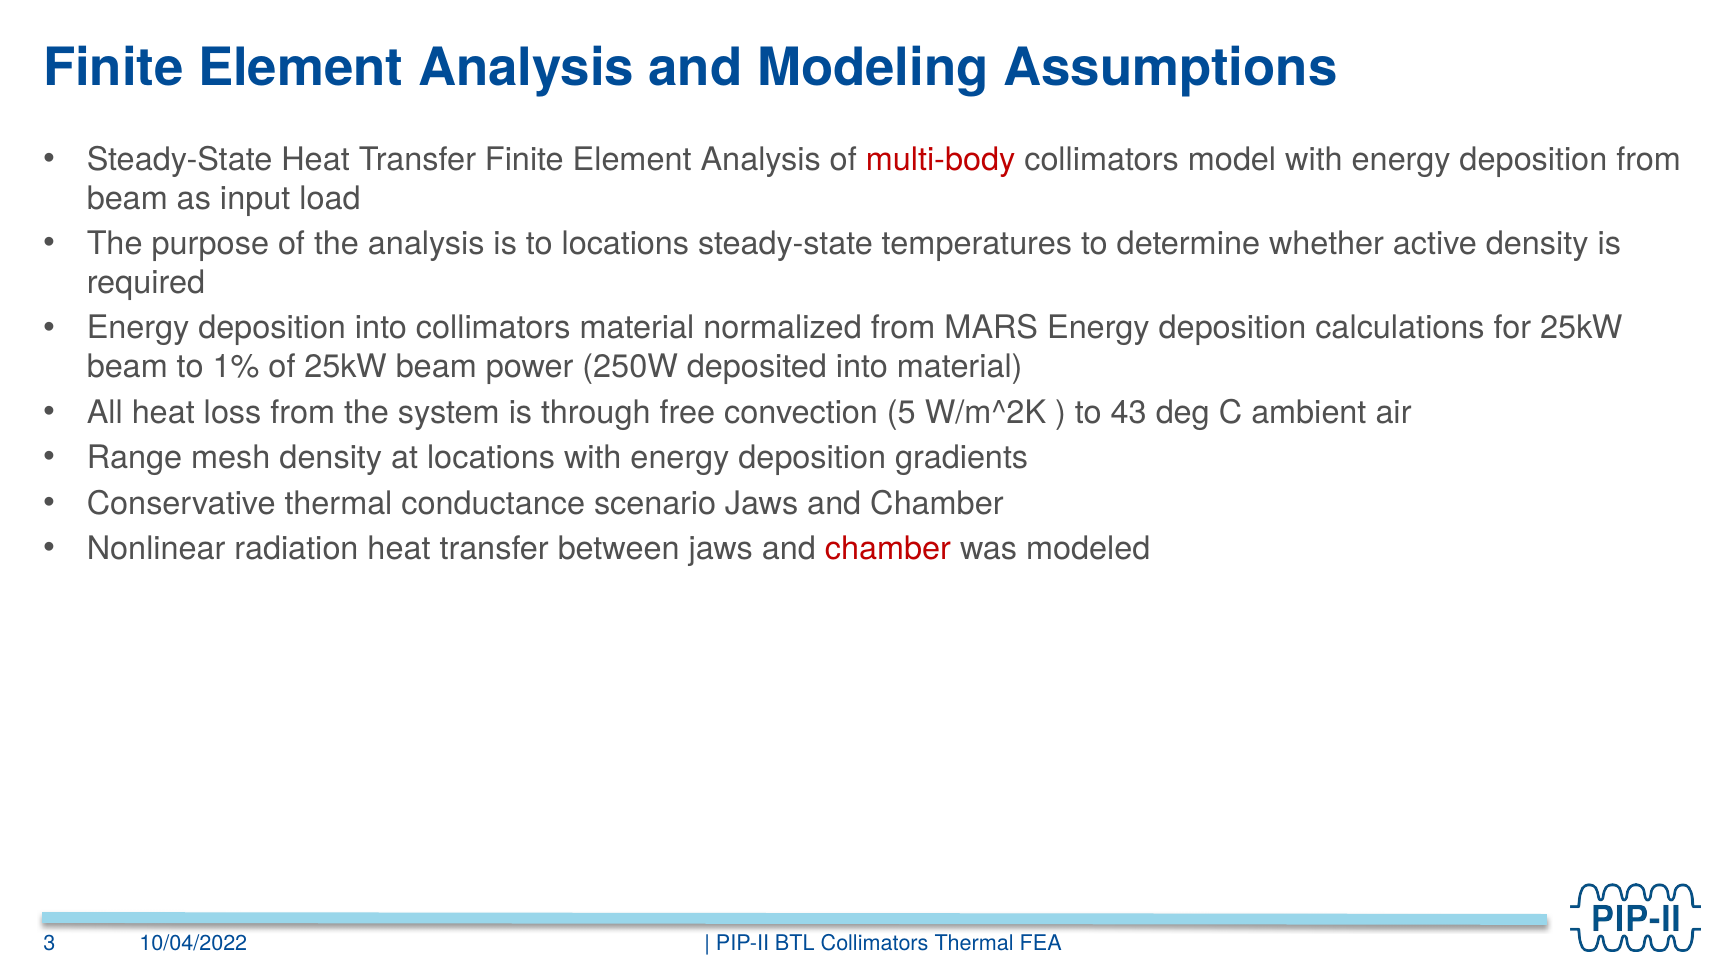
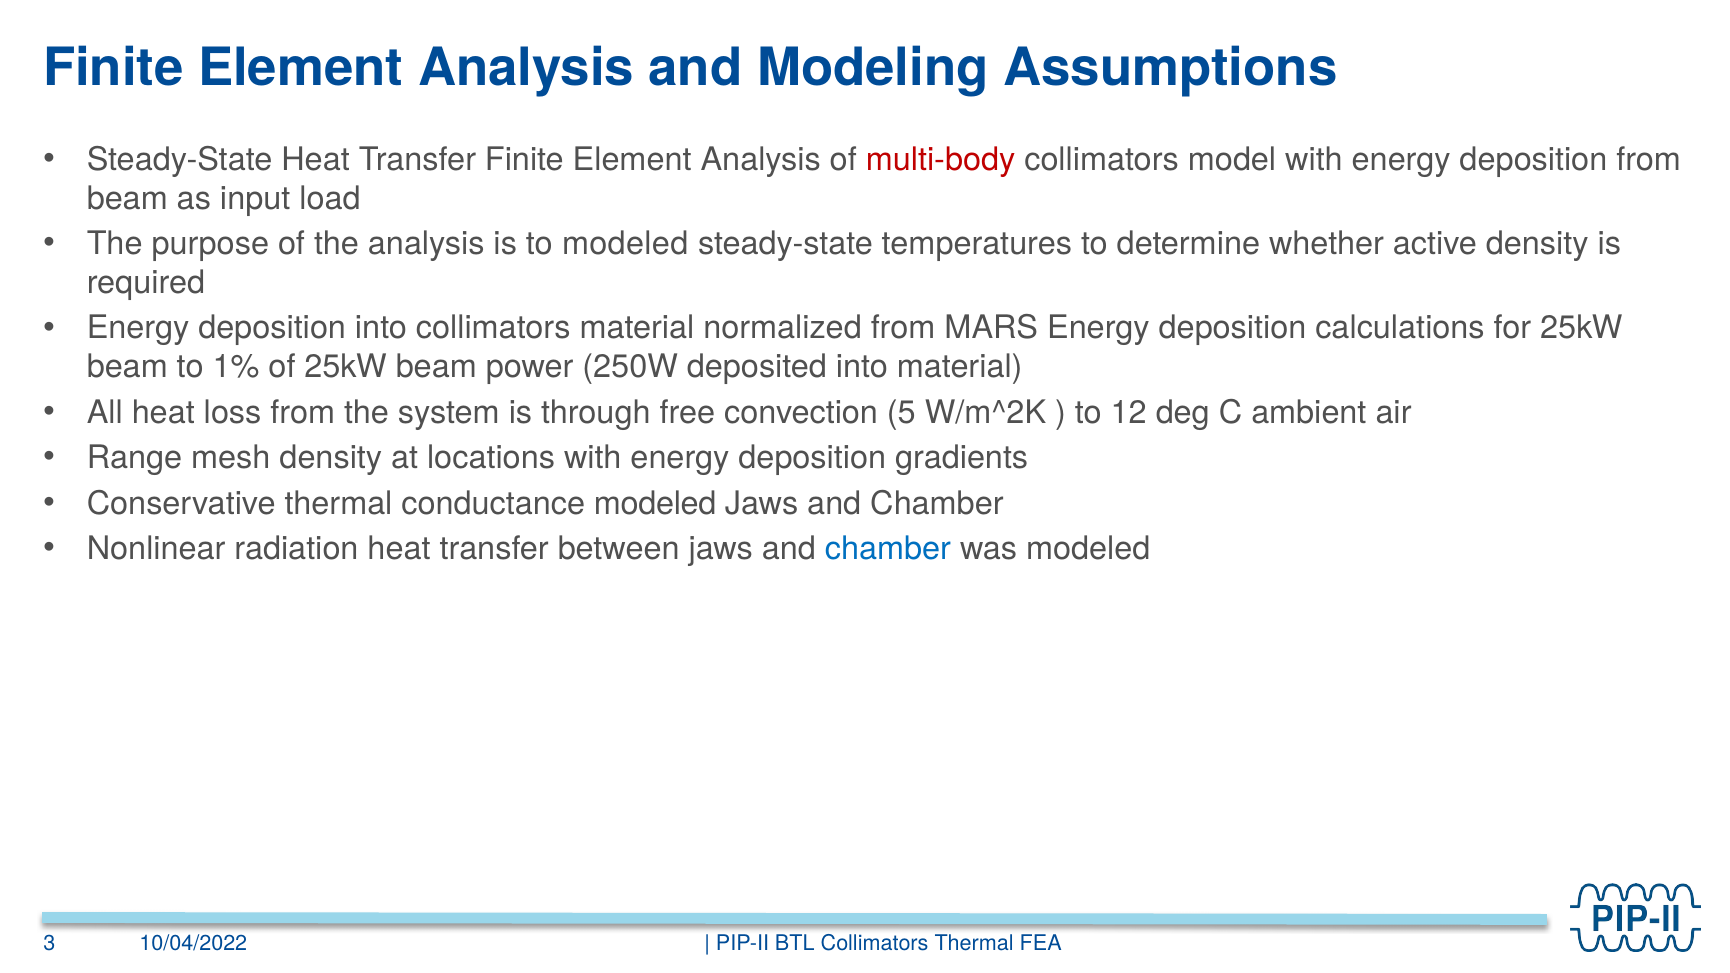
to locations: locations -> modeled
43: 43 -> 12
conductance scenario: scenario -> modeled
chamber at (888, 549) colour: red -> blue
